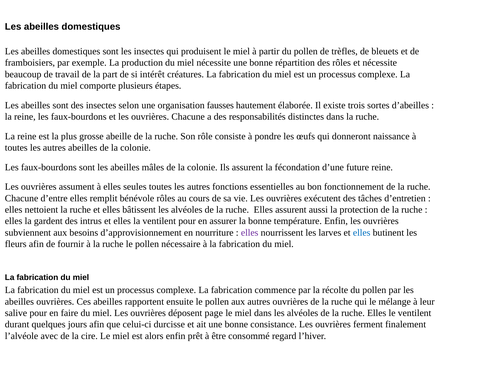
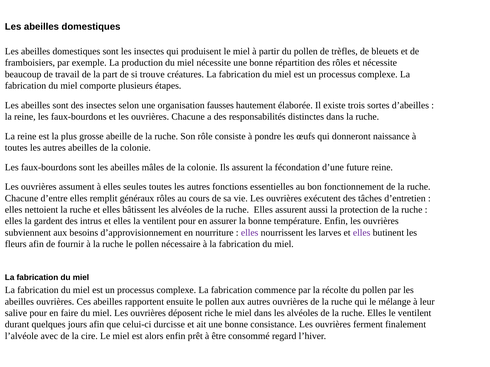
intérêt: intérêt -> trouve
bénévole: bénévole -> généraux
elles at (362, 233) colour: blue -> purple
page: page -> riche
